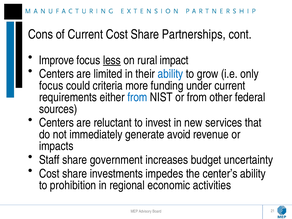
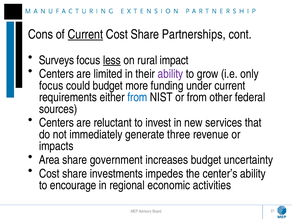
Current at (85, 34) underline: none -> present
Improve: Improve -> Surveys
ability at (170, 74) colour: blue -> purple
could criteria: criteria -> budget
avoid: avoid -> three
Staff: Staff -> Area
prohibition: prohibition -> encourage
